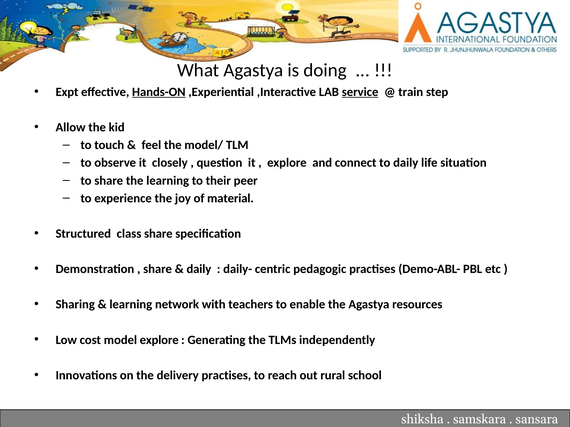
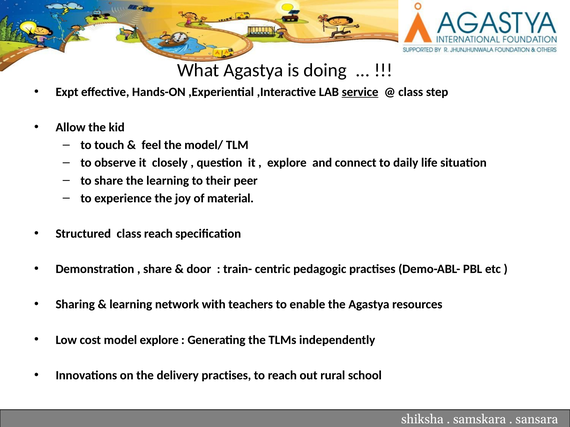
Hands-ON underline: present -> none
train at (411, 92): train -> class
class share: share -> reach
daily at (199, 269): daily -> door
daily-: daily- -> train-
